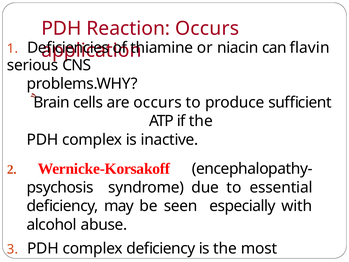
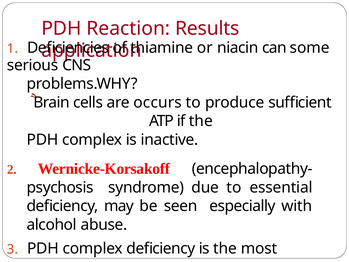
Reaction Occurs: Occurs -> Results
flavin: flavin -> some
